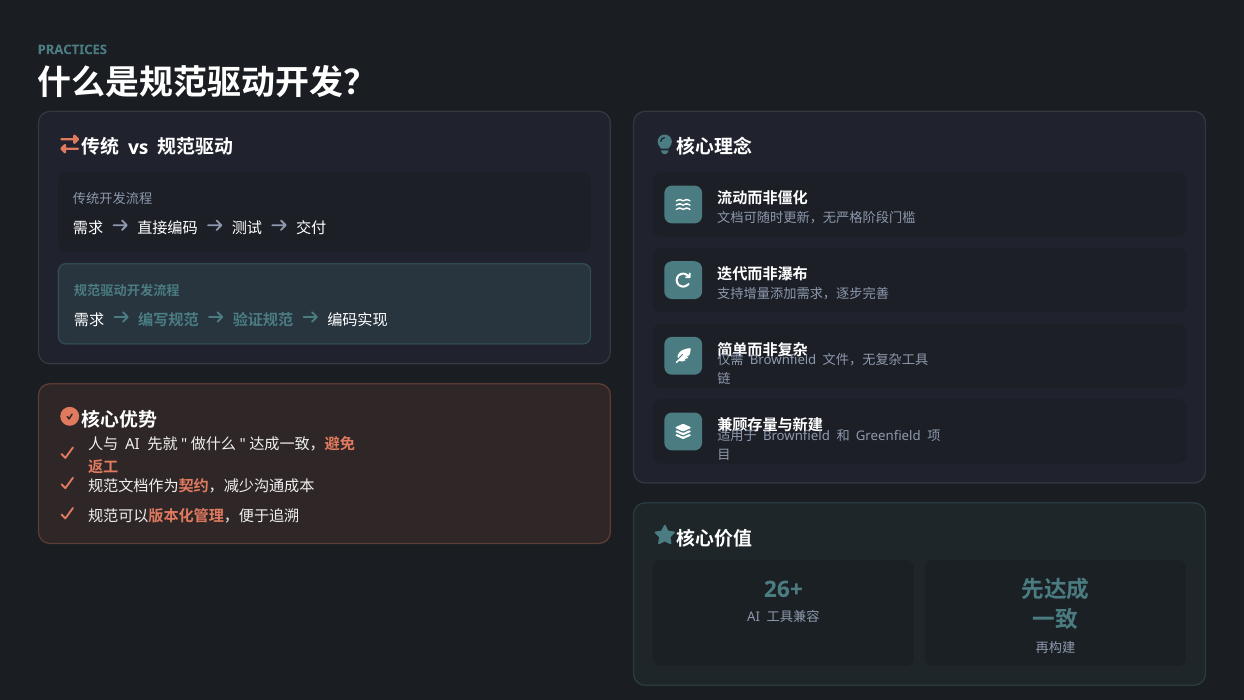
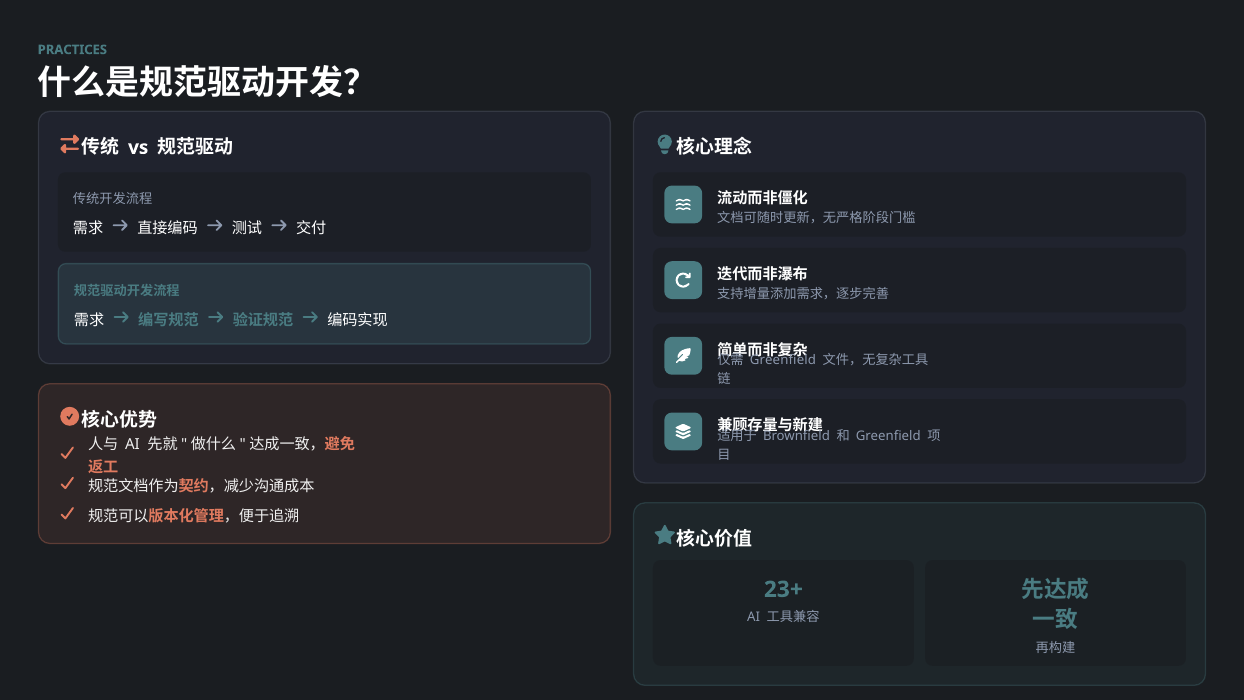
Brownfield at (783, 360): Brownfield -> Greenfield
26+: 26+ -> 23+
